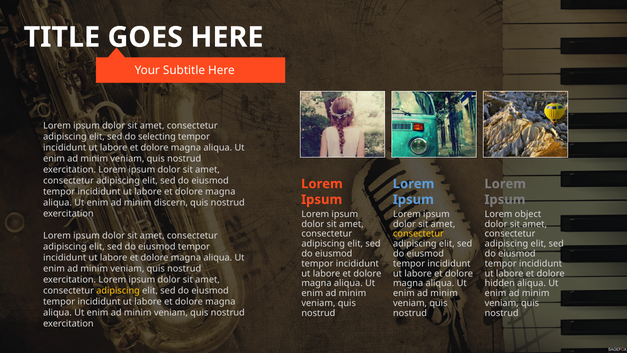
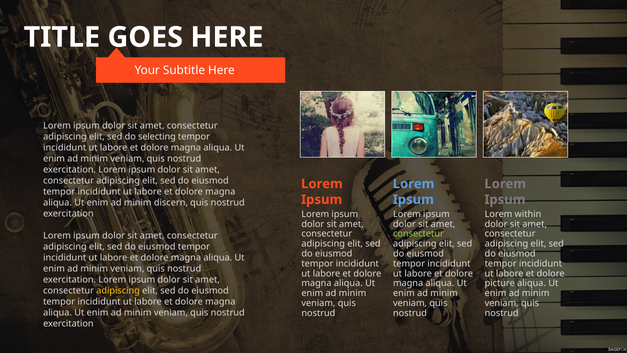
object: object -> within
consectetur at (418, 234) colour: yellow -> light green
hidden: hidden -> picture
